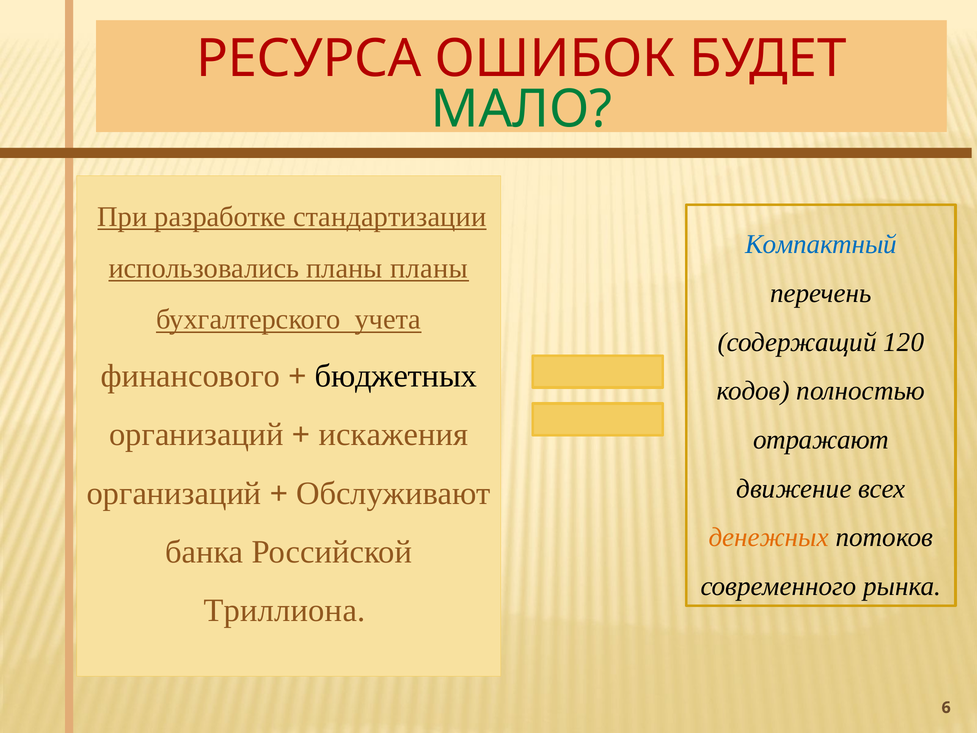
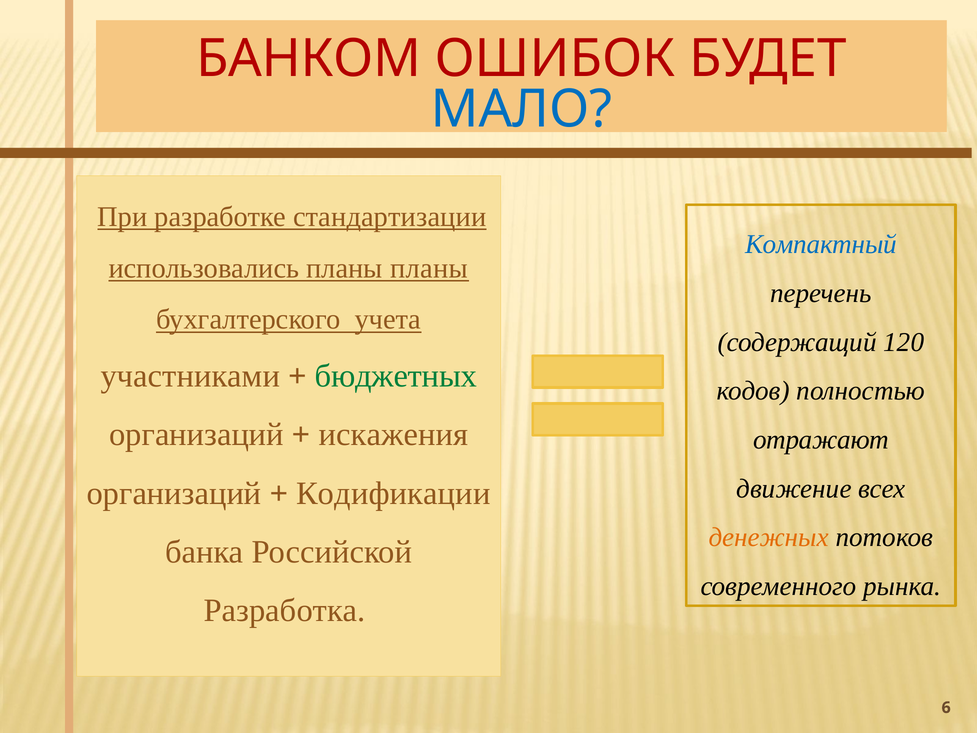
РЕСУРСА: РЕСУРСА -> БАНКОМ
МАЛО colour: green -> blue
финансового: финансового -> участниками
бюджетных colour: black -> green
Обслуживают: Обслуживают -> Кодификации
Триллиона: Триллиона -> Разработка
